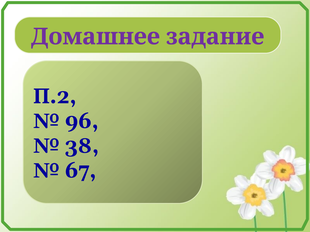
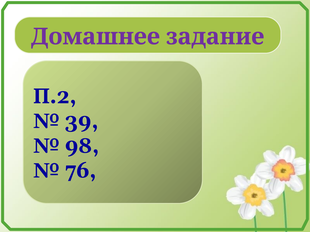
96: 96 -> 39
38: 38 -> 98
67: 67 -> 76
